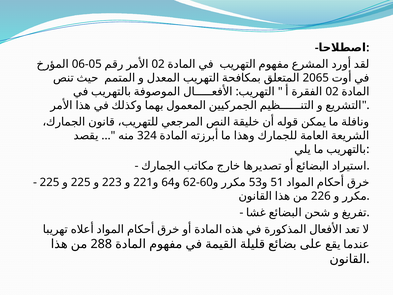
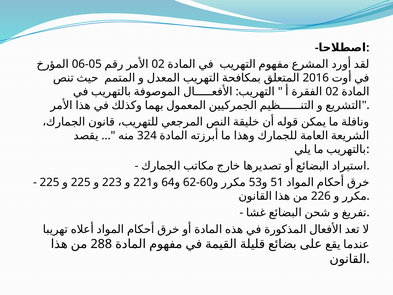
2065: 2065 -> 2016
